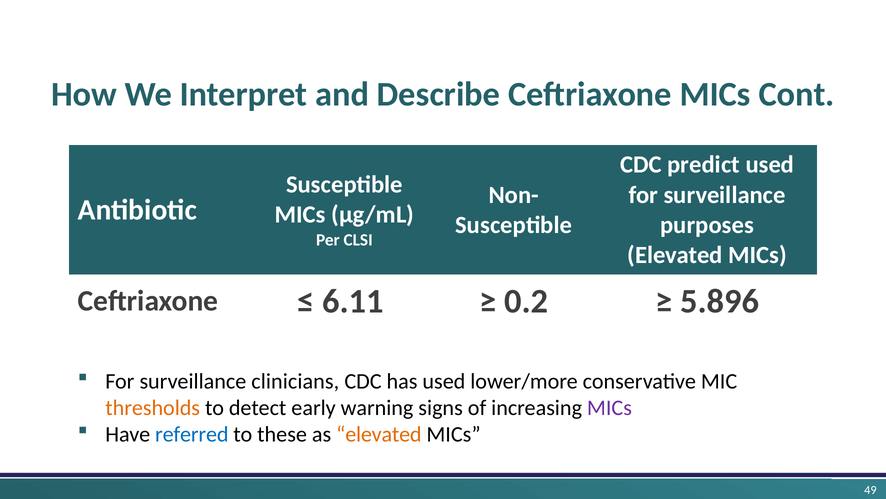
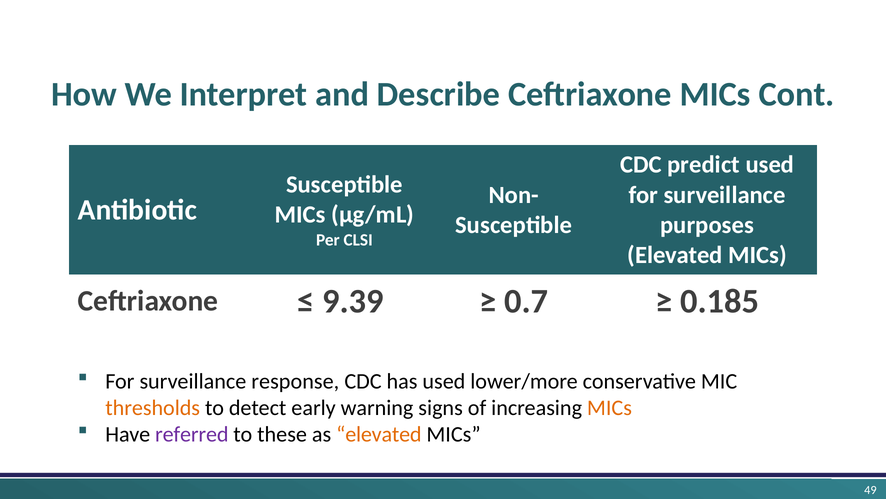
6.11: 6.11 -> 9.39
0.2: 0.2 -> 0.7
5.896: 5.896 -> 0.185
clinicians: clinicians -> response
MICs at (609, 408) colour: purple -> orange
referred colour: blue -> purple
